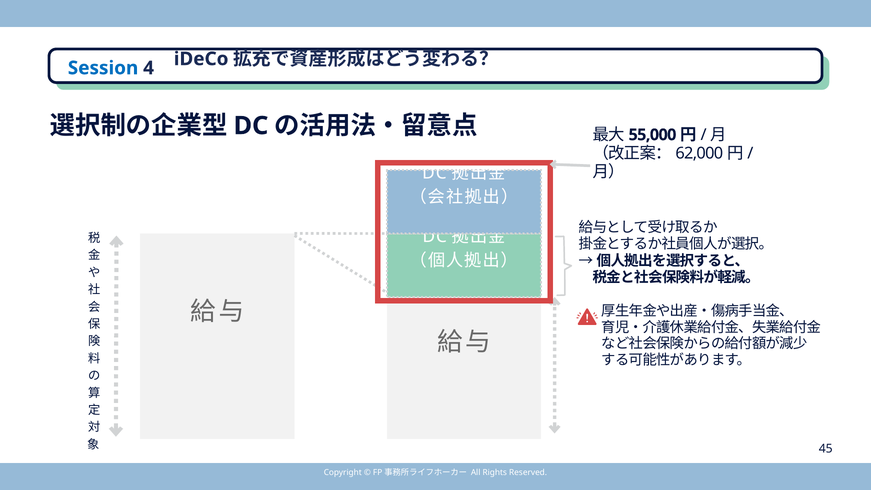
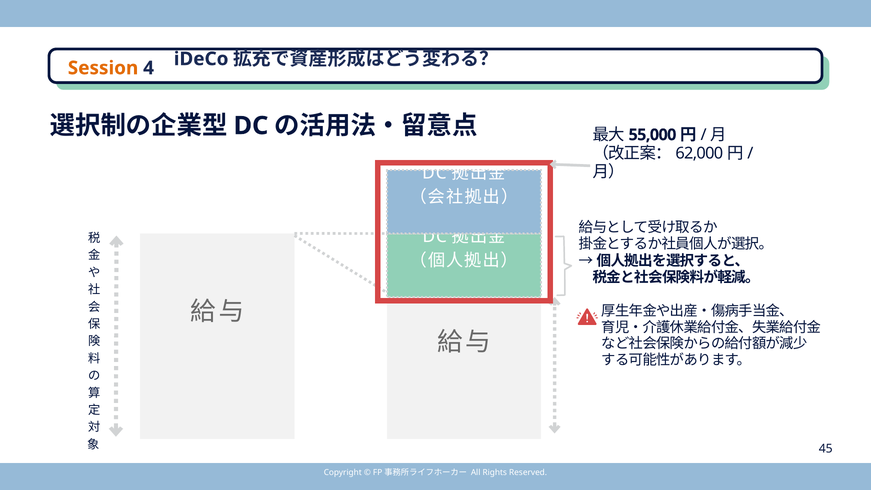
Session colour: blue -> orange
